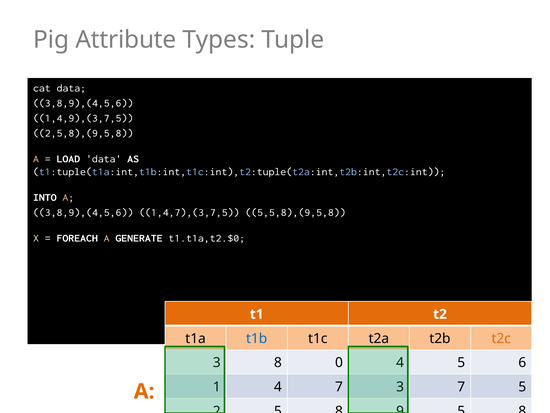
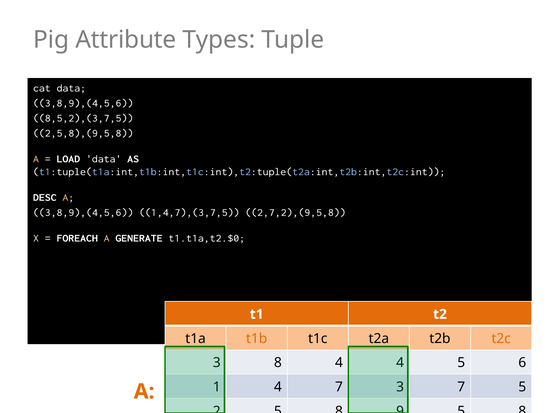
1,4,9),(3,7,5: 1,4,9),(3,7,5 -> 8,5,2),(3,7,5
INTO: INTO -> DESC
5,5,8),(9,5,8: 5,5,8),(9,5,8 -> 2,7,2),(9,5,8
t1b colour: blue -> orange
8 0: 0 -> 4
